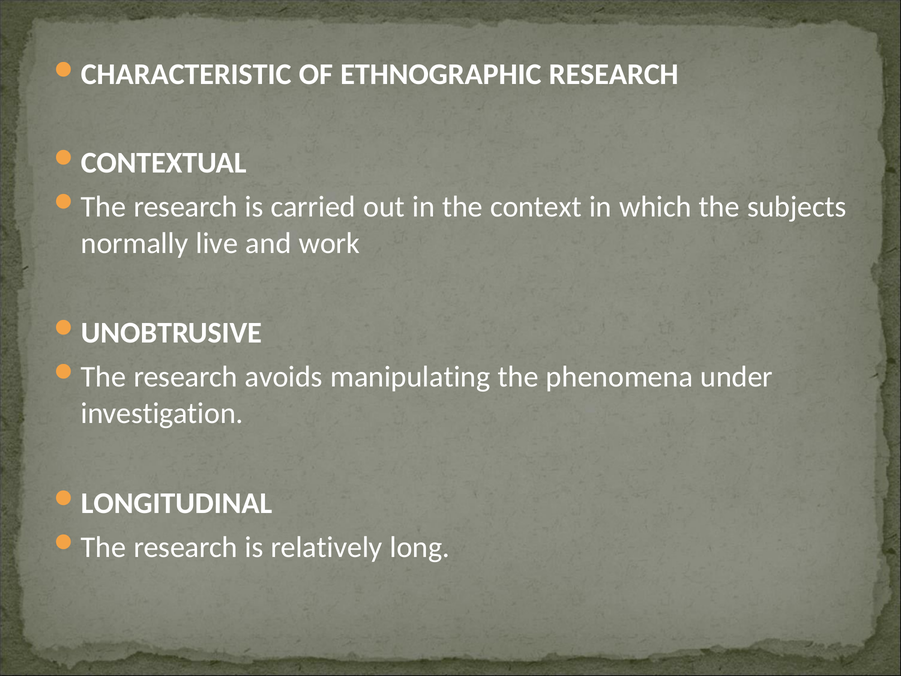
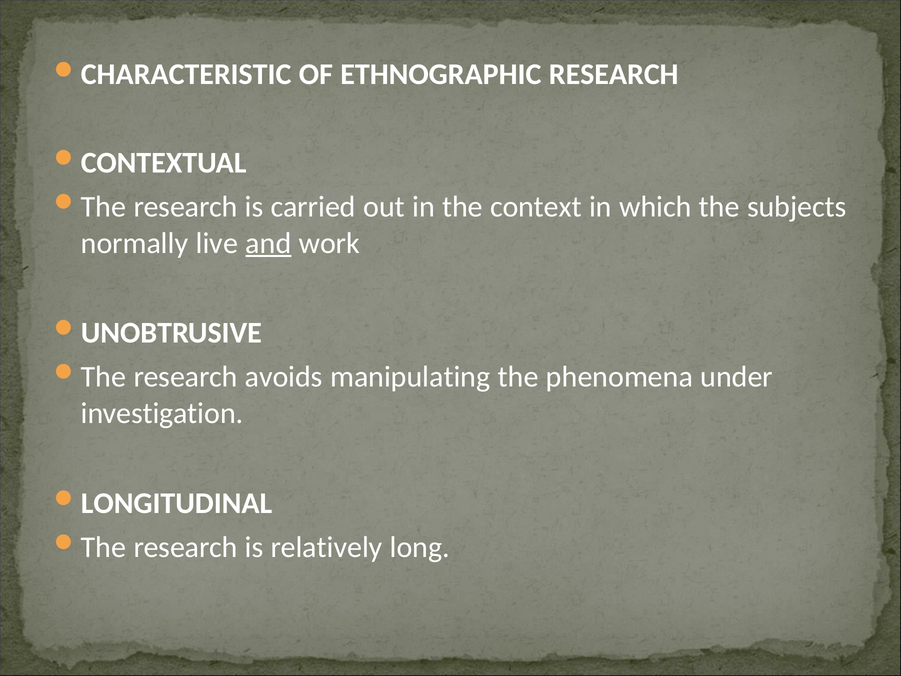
and underline: none -> present
